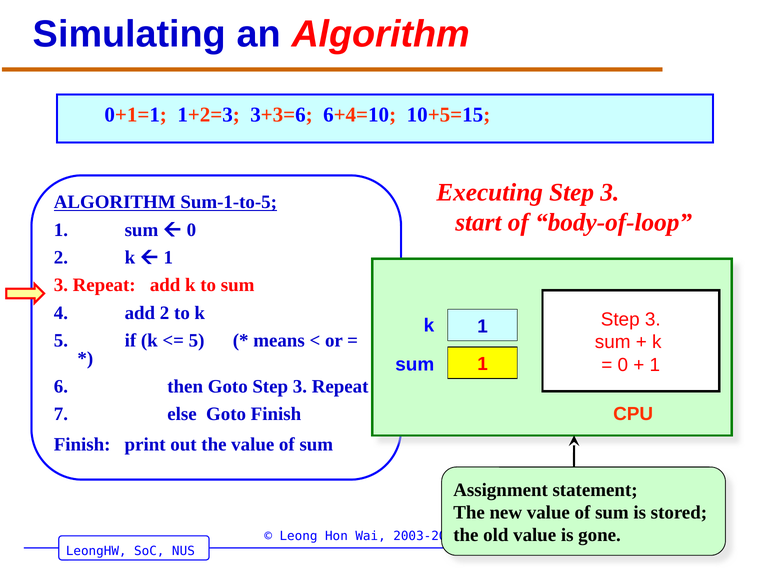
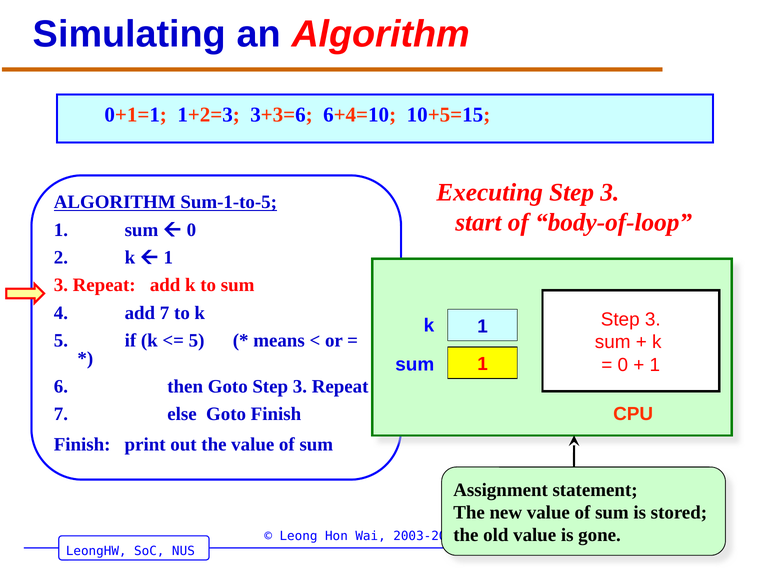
add 2: 2 -> 7
